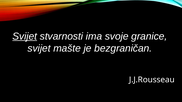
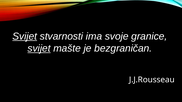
svijet at (39, 49) underline: none -> present
